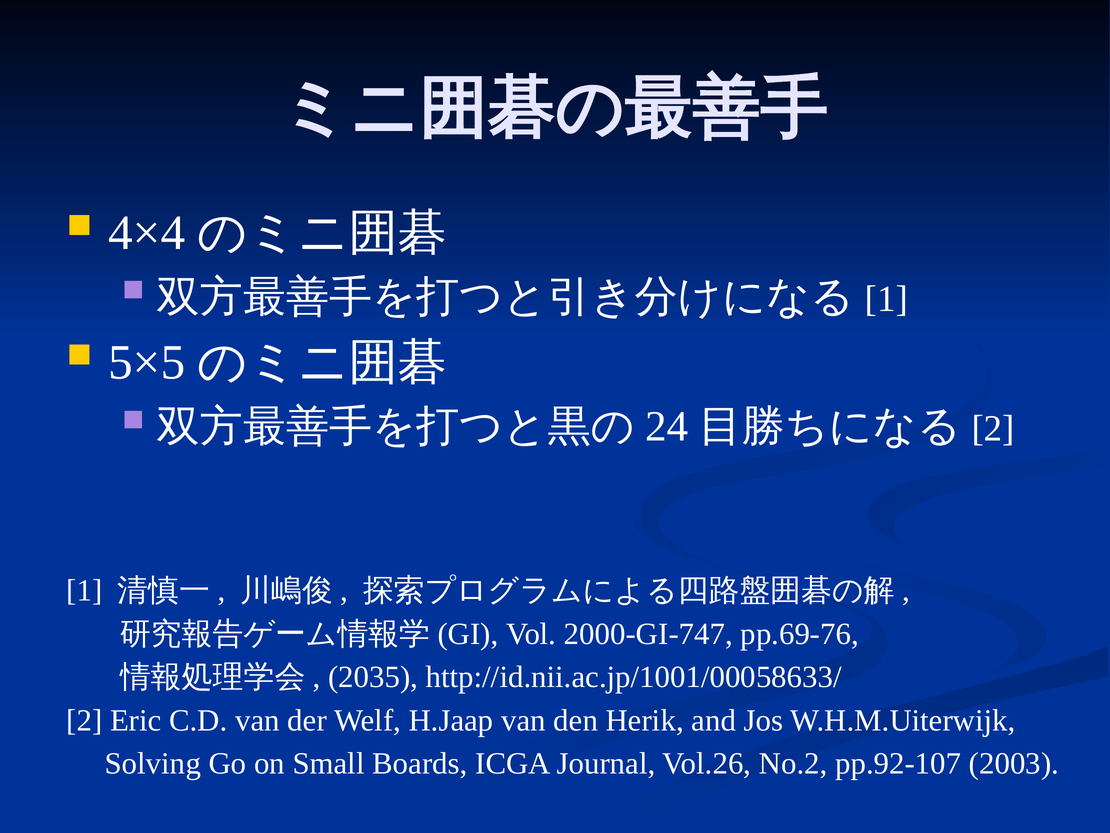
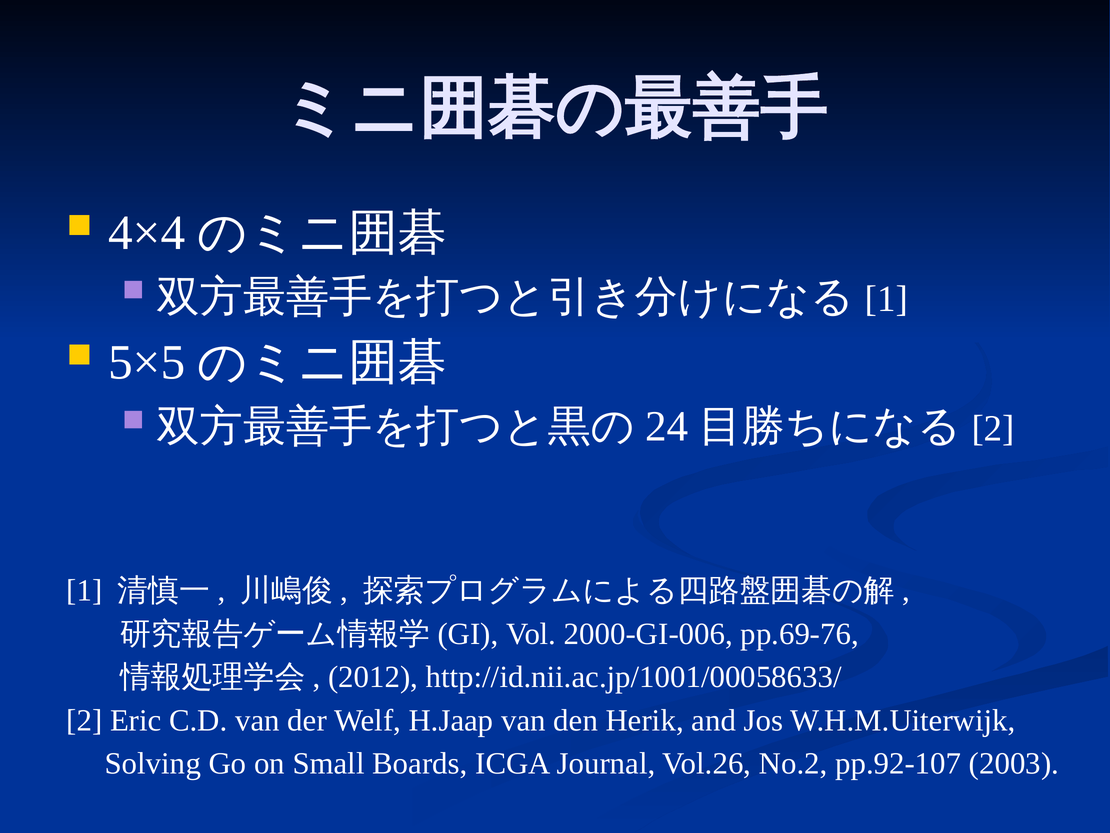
2000-GI-747: 2000-GI-747 -> 2000-GI-006
2035: 2035 -> 2012
